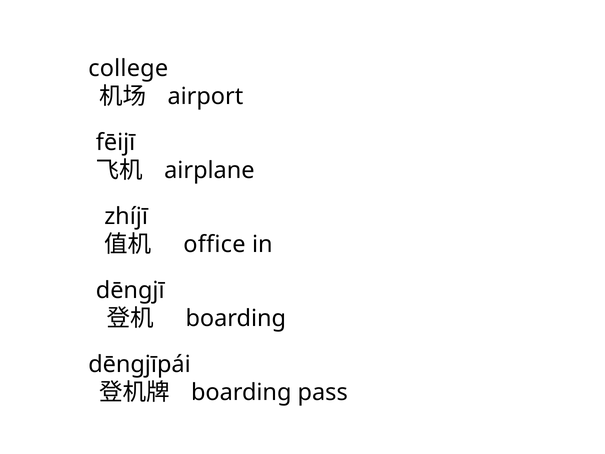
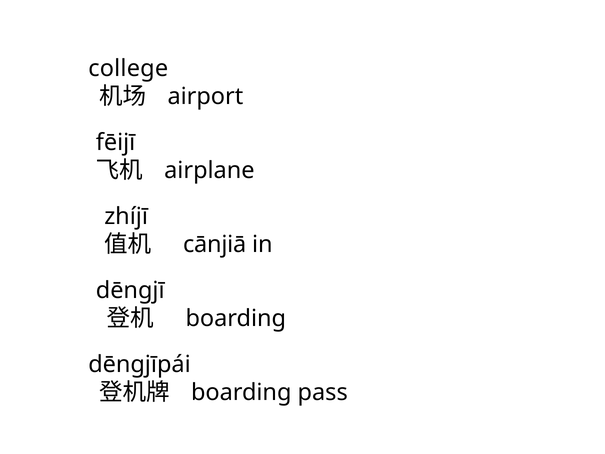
office: office -> cānjiā
